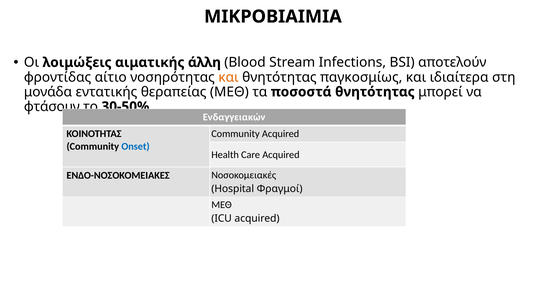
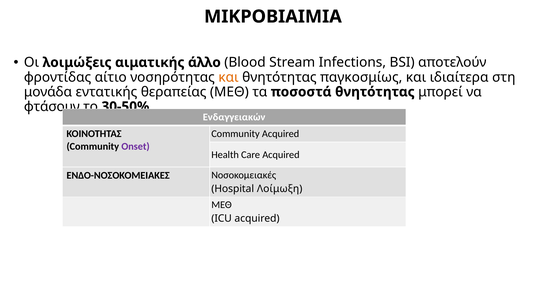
άλλη: άλλη -> άλλο
Onset colour: blue -> purple
Φραγμοί: Φραγμοί -> Λοίμωξη
